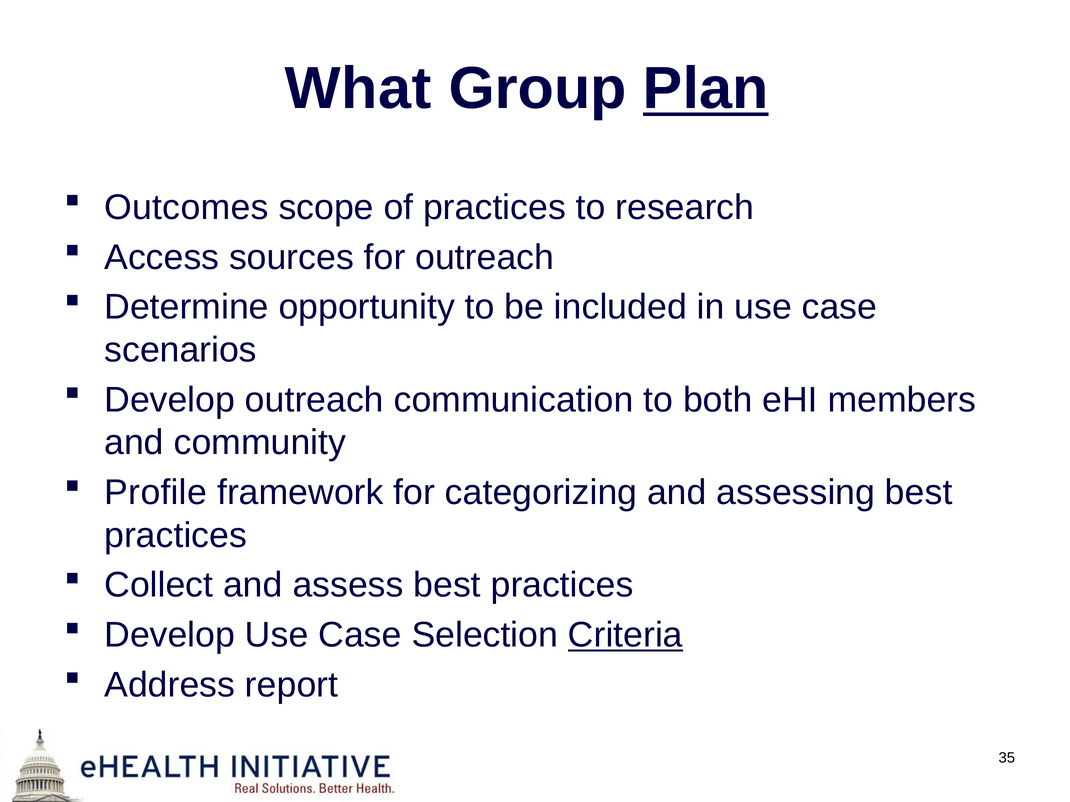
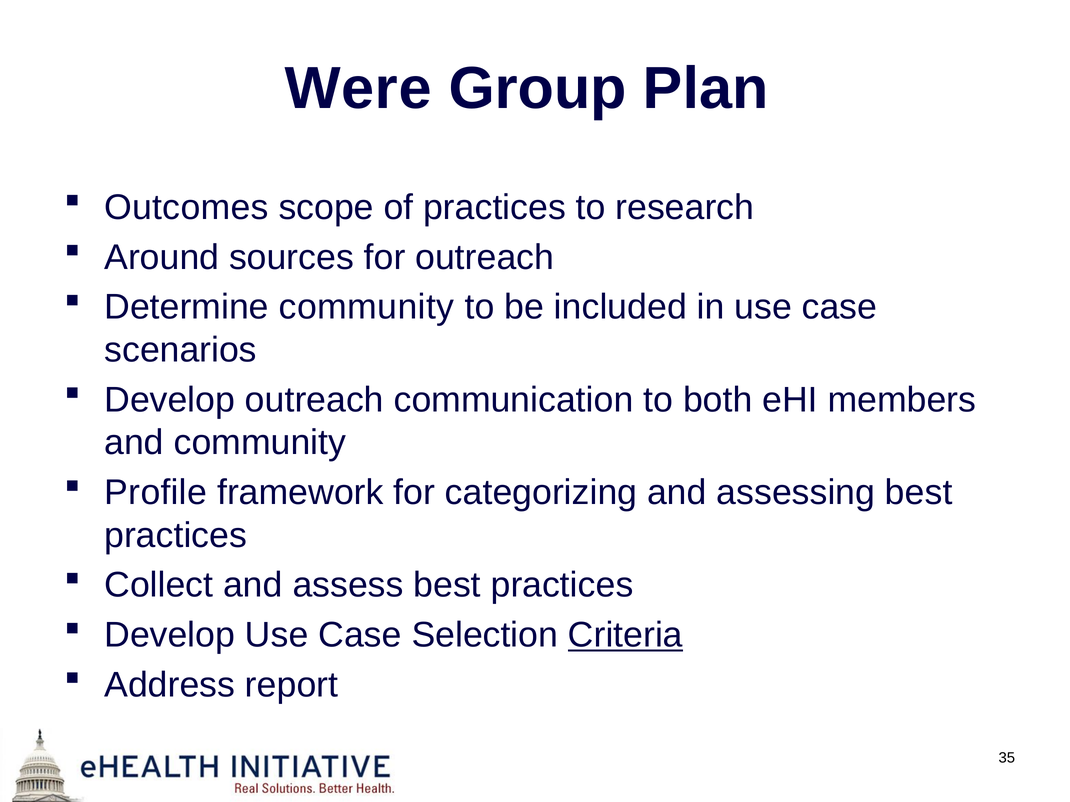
What: What -> Were
Plan underline: present -> none
Access: Access -> Around
Determine opportunity: opportunity -> community
